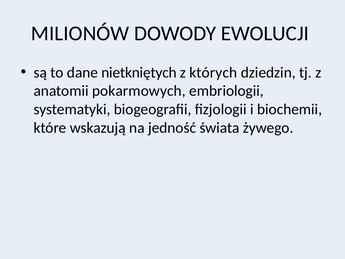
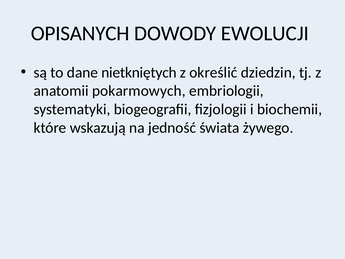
MILIONÓW: MILIONÓW -> OPISANYCH
których: których -> określić
